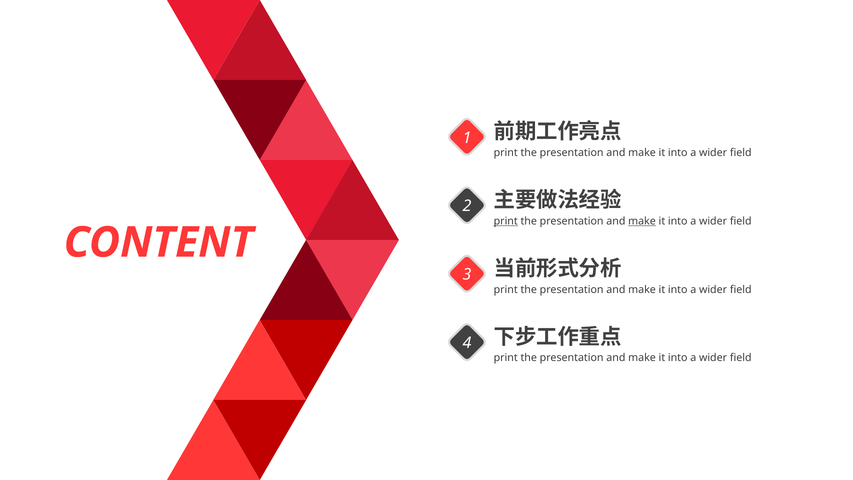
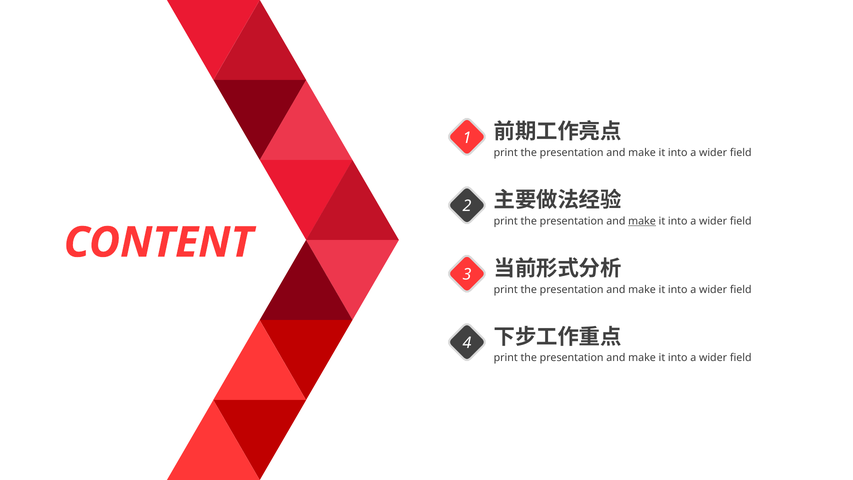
print at (506, 221) underline: present -> none
